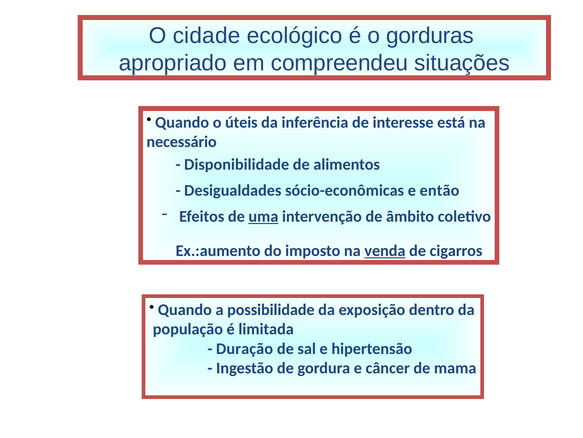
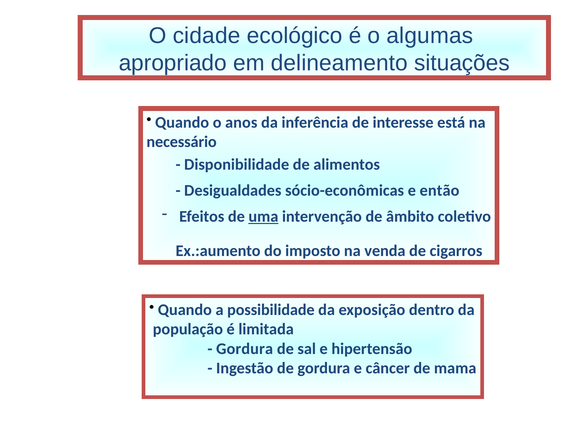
gorduras: gorduras -> algumas
compreendeu: compreendeu -> delineamento
úteis: úteis -> anos
venda underline: present -> none
Duração at (245, 348): Duração -> Gordura
